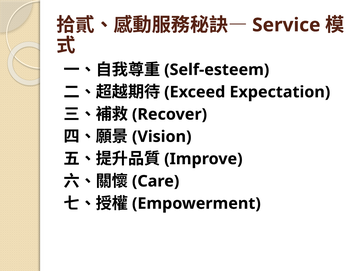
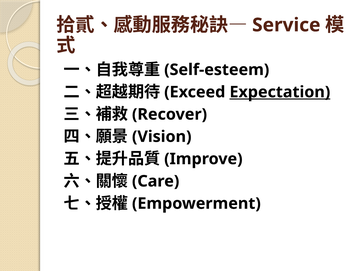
Expectation underline: none -> present
